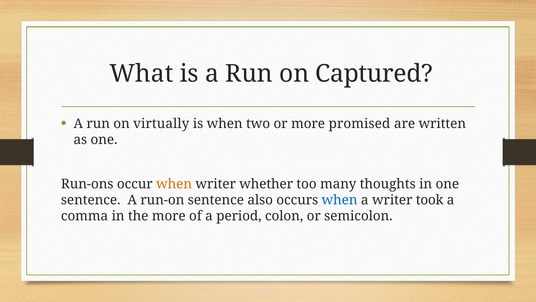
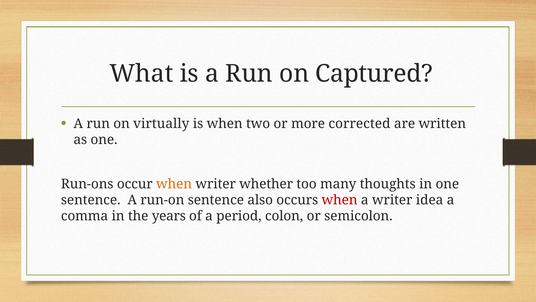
promised: promised -> corrected
when at (340, 200) colour: blue -> red
took: took -> idea
the more: more -> years
